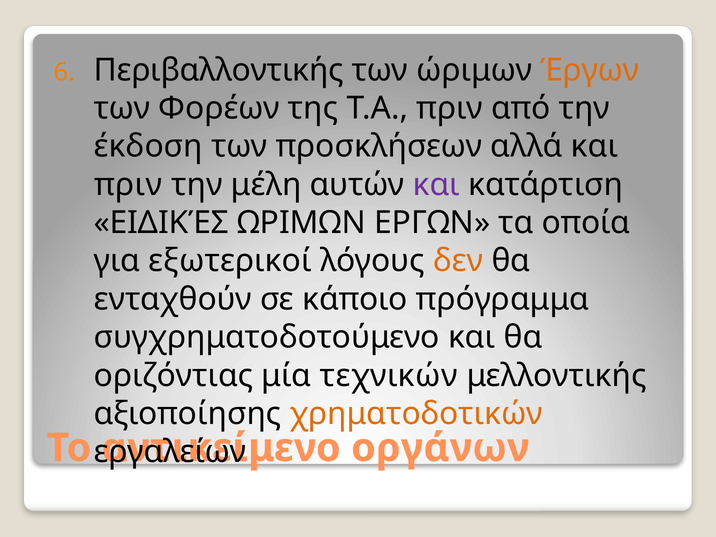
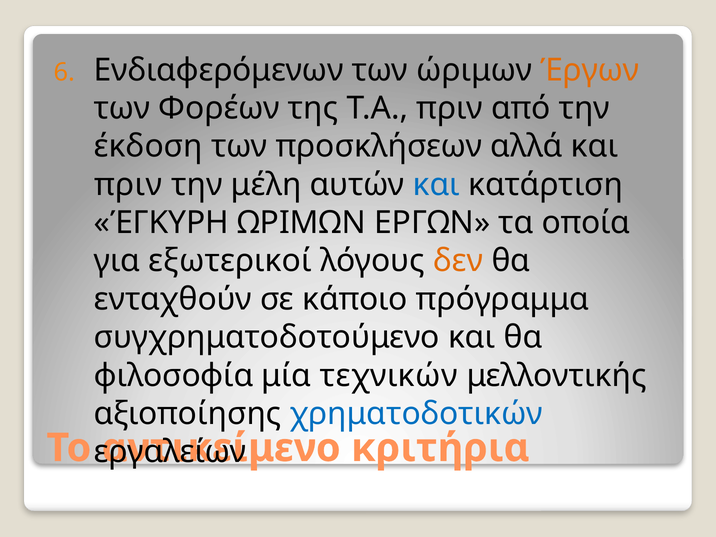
Περιβαλλοντικής: Περιβαλλοντικής -> Ενδιαφερόμενων
και at (436, 185) colour: purple -> blue
ΕΙΔΙΚΈΣ: ΕΙΔΙΚΈΣ -> ΈΓΚΥΡΗ
οριζόντιας: οριζόντιας -> φιλοσοφία
χρηματοδοτικών colour: orange -> blue
οργάνων: οργάνων -> κριτήρια
